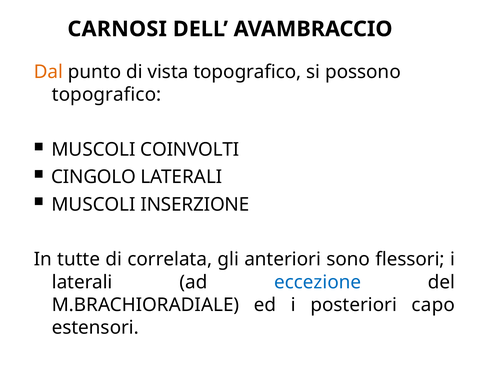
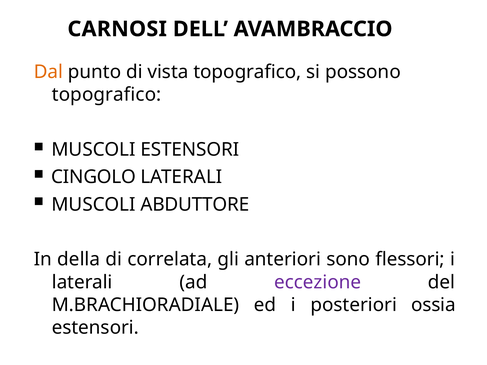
MUSCOLI COINVOLTI: COINVOLTI -> ESTENSORI
INSERZIONE: INSERZIONE -> ABDUTTORE
tutte: tutte -> della
eccezione colour: blue -> purple
capo: capo -> ossia
